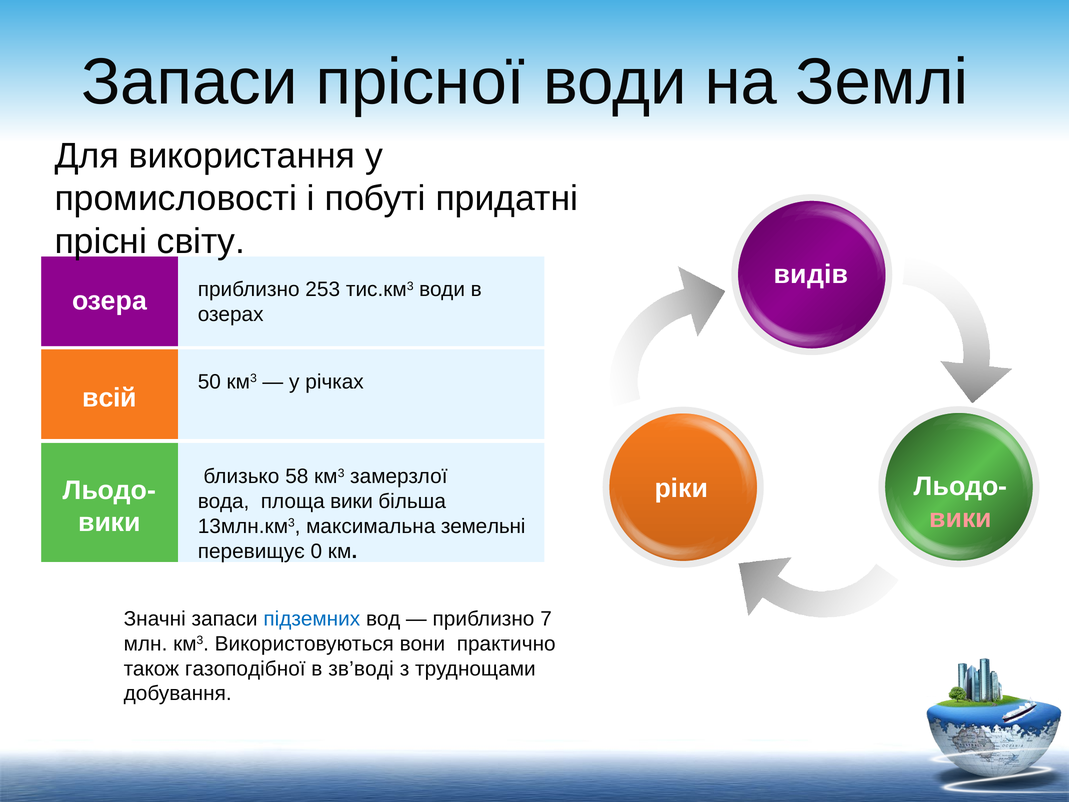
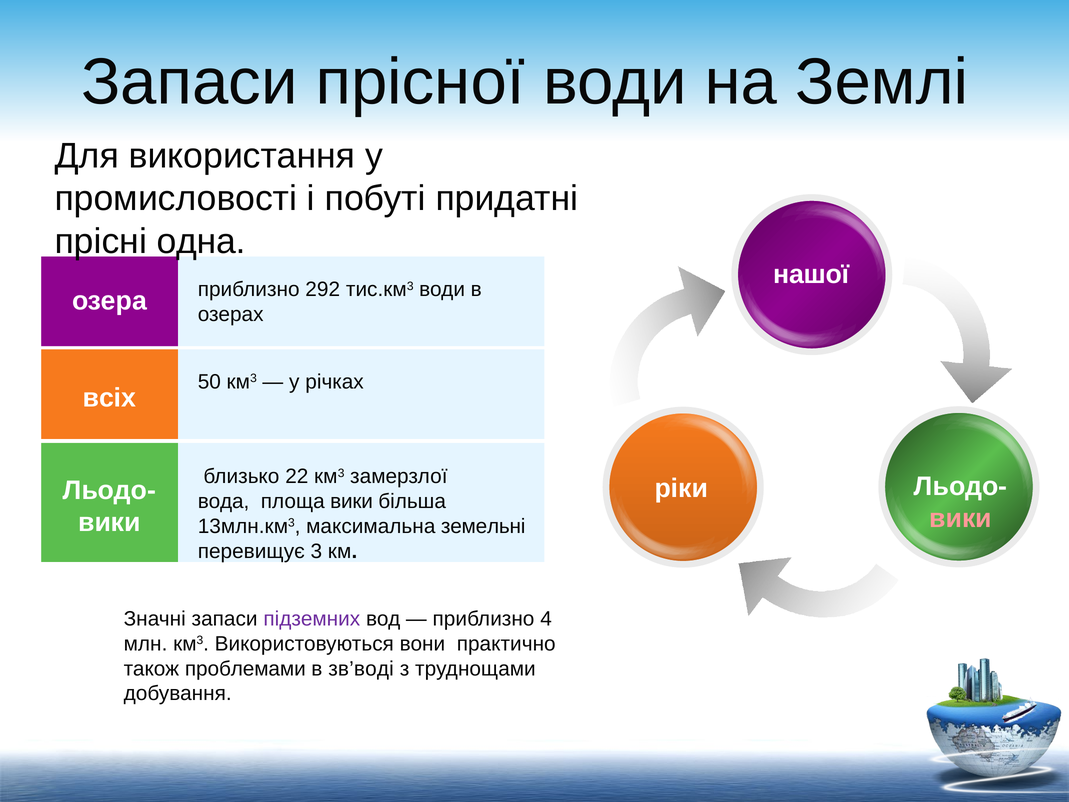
світу: світу -> одна
видів: видів -> нашої
253: 253 -> 292
всій: всій -> всіх
58: 58 -> 22
0: 0 -> 3
підземних colour: blue -> purple
7: 7 -> 4
газоподібної: газоподібної -> проблемами
